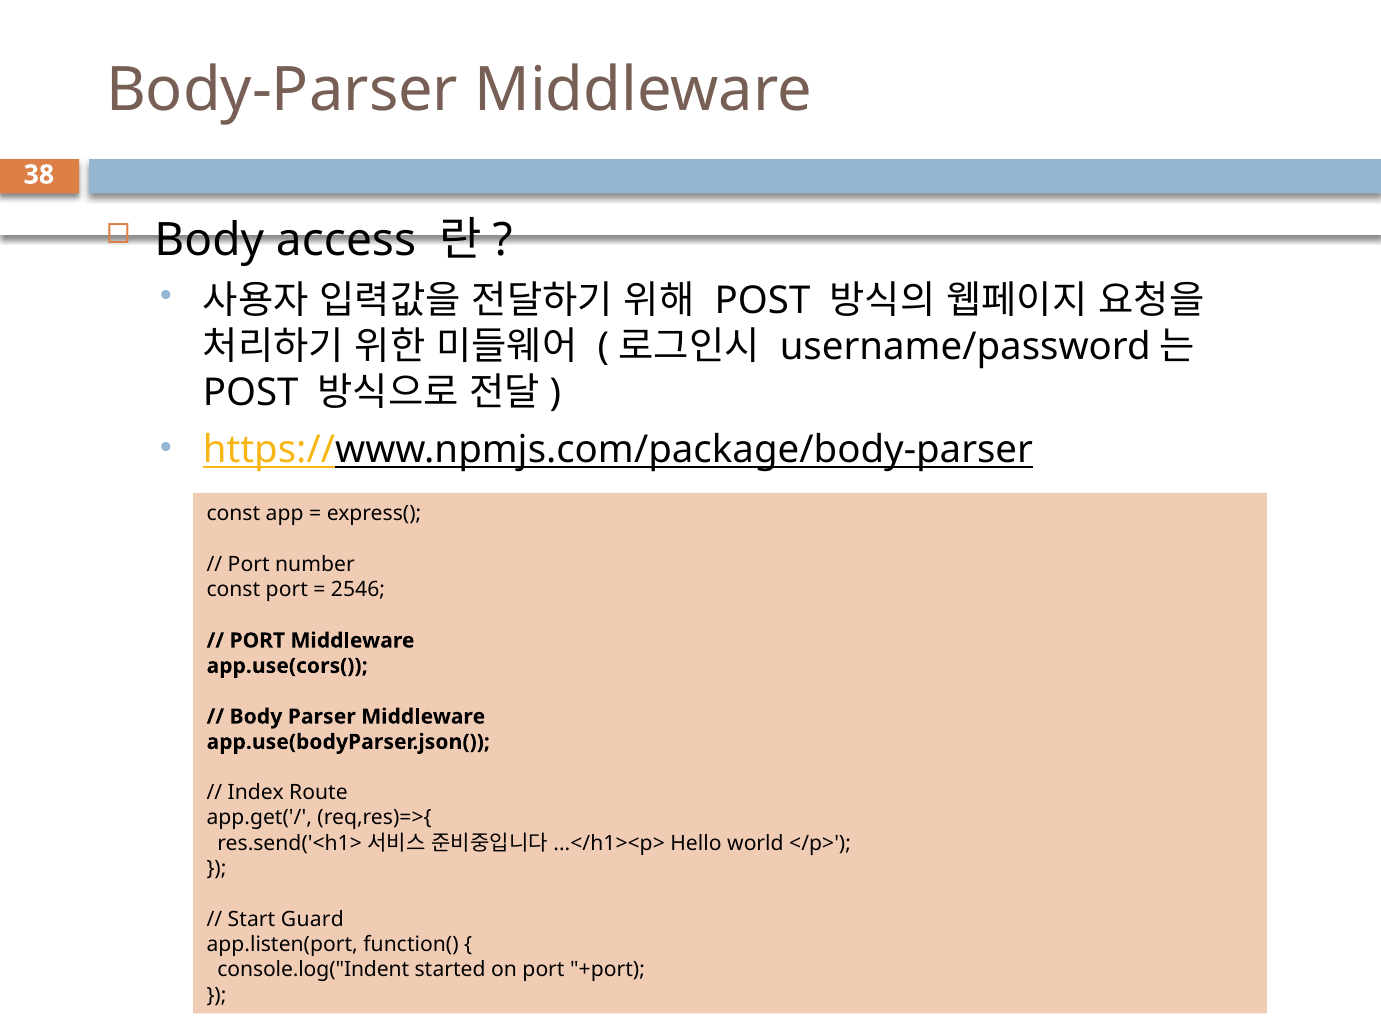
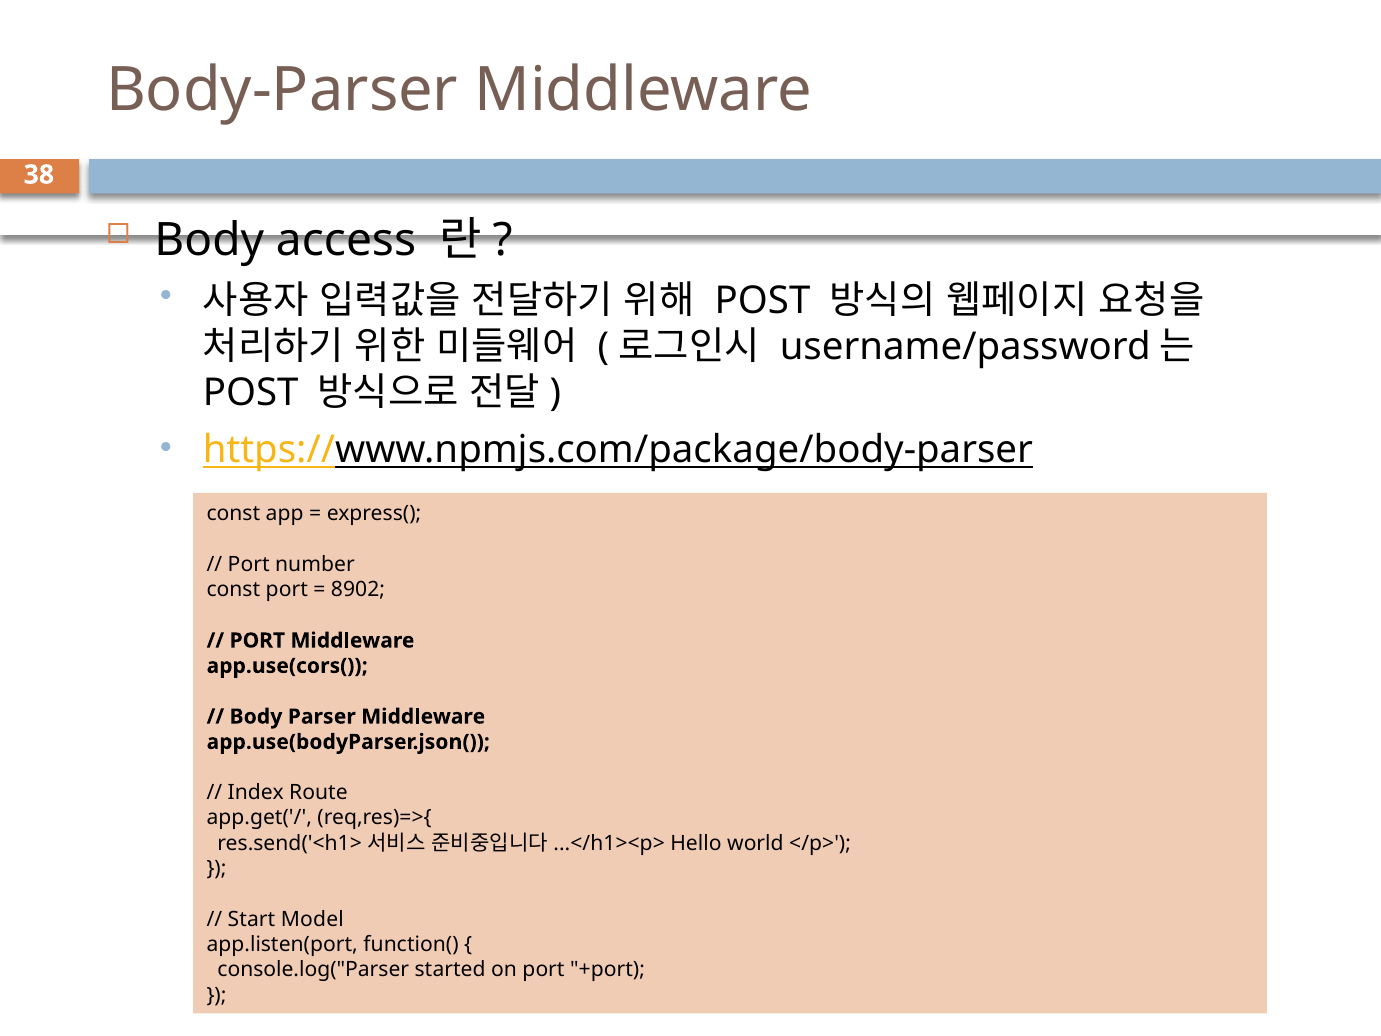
2546: 2546 -> 8902
Guard: Guard -> Model
console.log("Indent: console.log("Indent -> console.log("Parser
